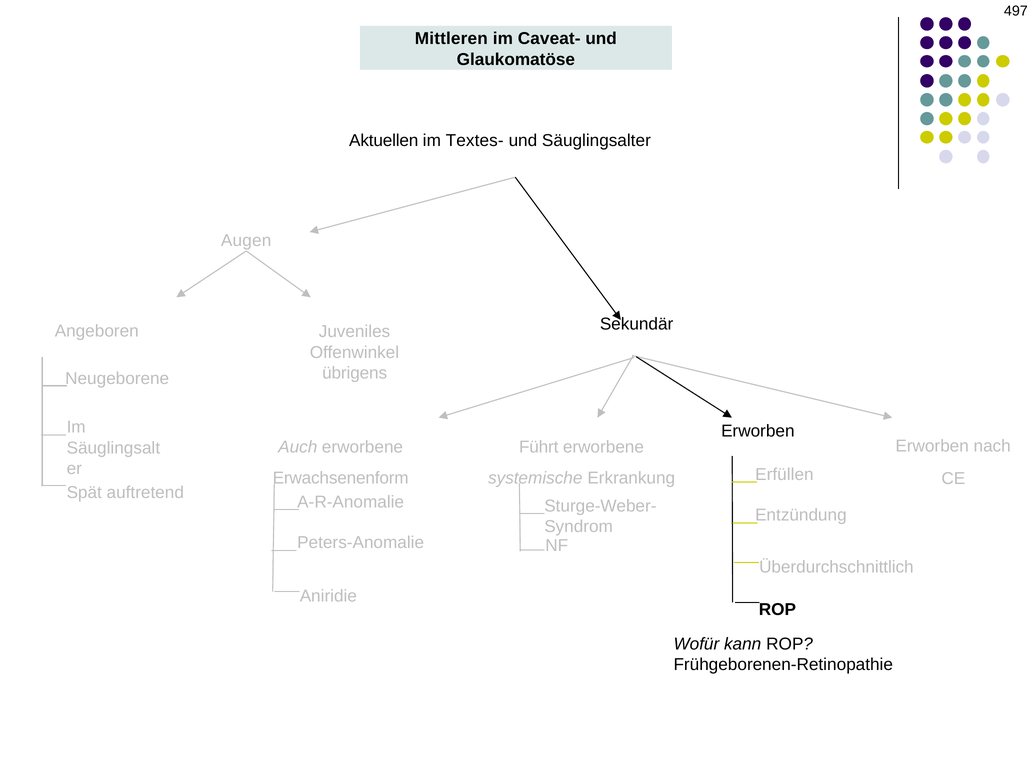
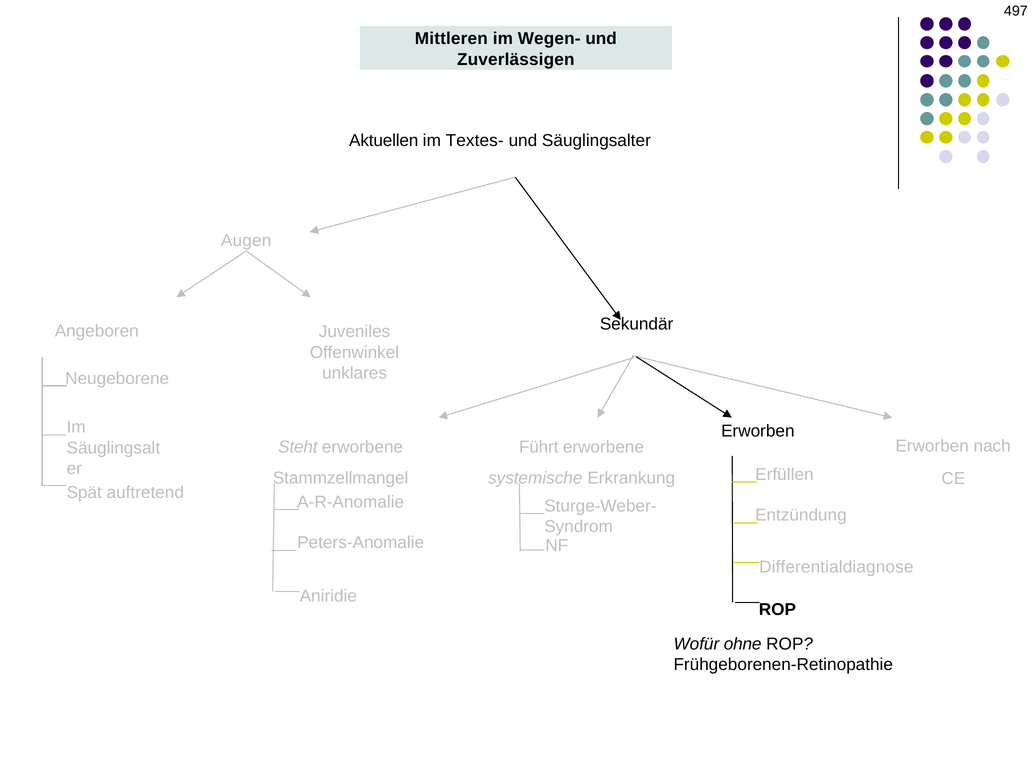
Caveat-: Caveat- -> Wegen-
Glaukomatöse: Glaukomatöse -> Zuverlässigen
übrigens: übrigens -> unklares
Auch: Auch -> Steht
Erwachsenenform: Erwachsenenform -> Stammzellmangel
Überdurchschnittlich: Überdurchschnittlich -> Differentialdiagnose
kann: kann -> ohne
